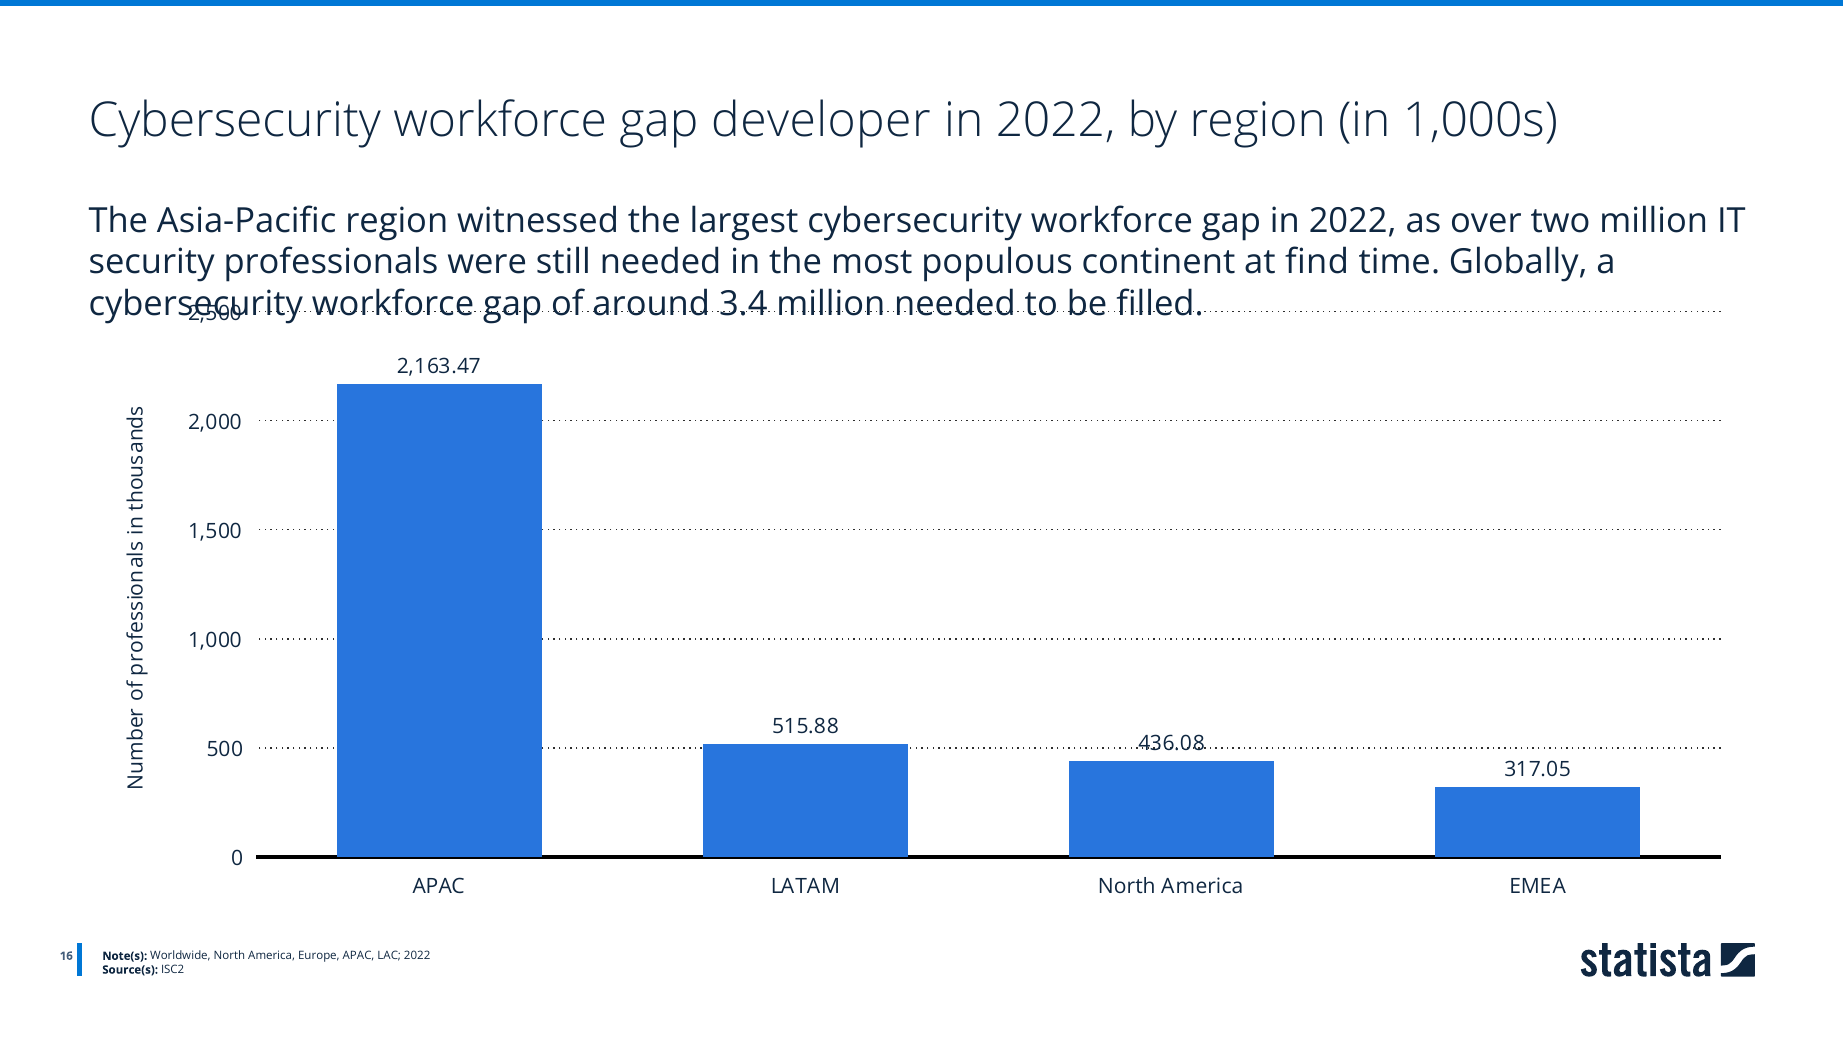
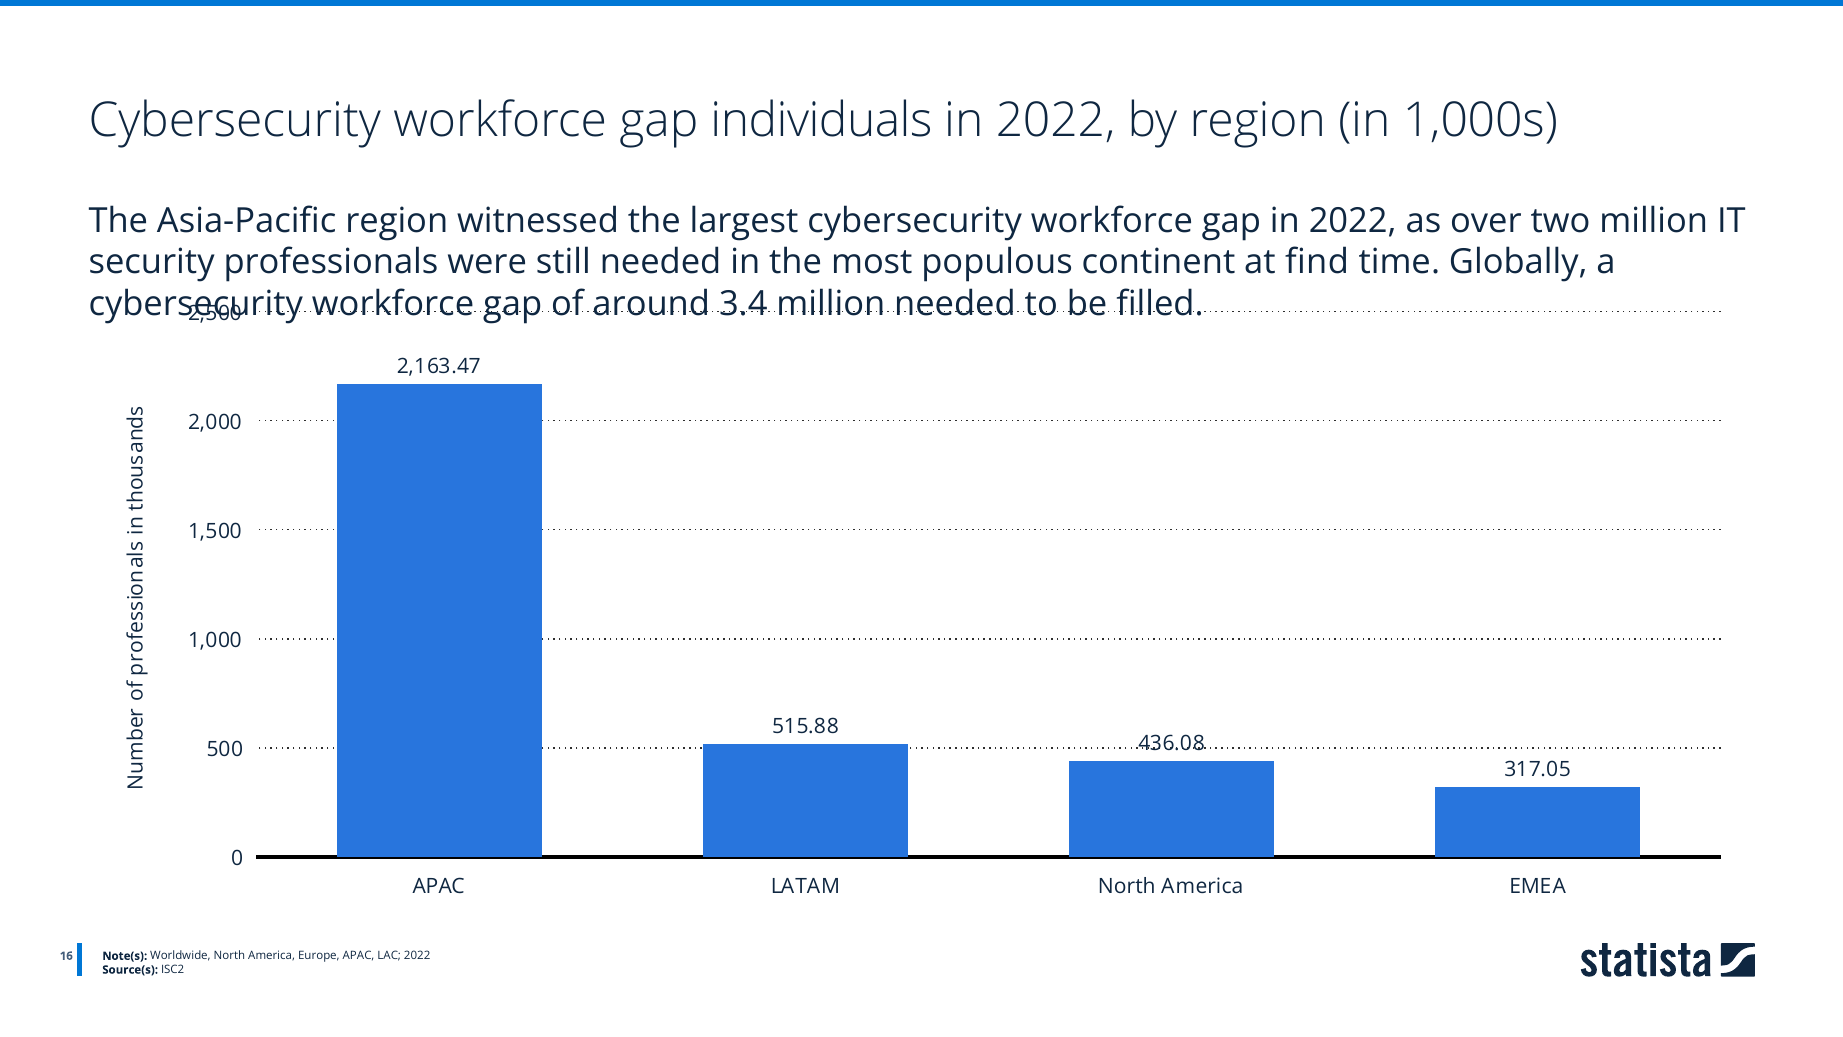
developer: developer -> individuals
